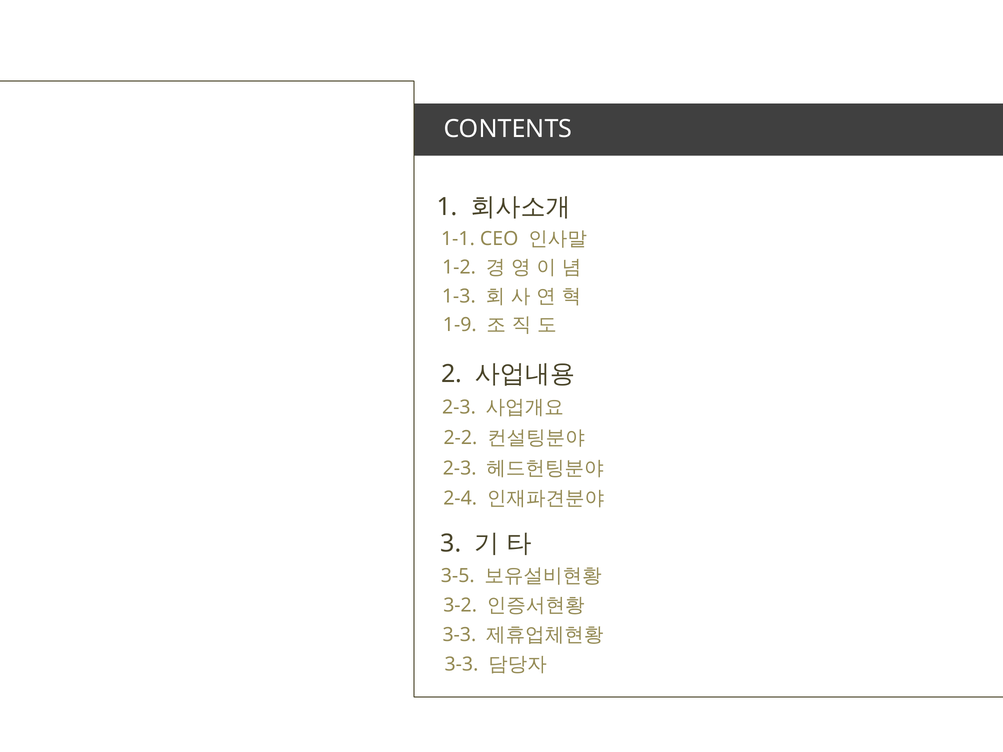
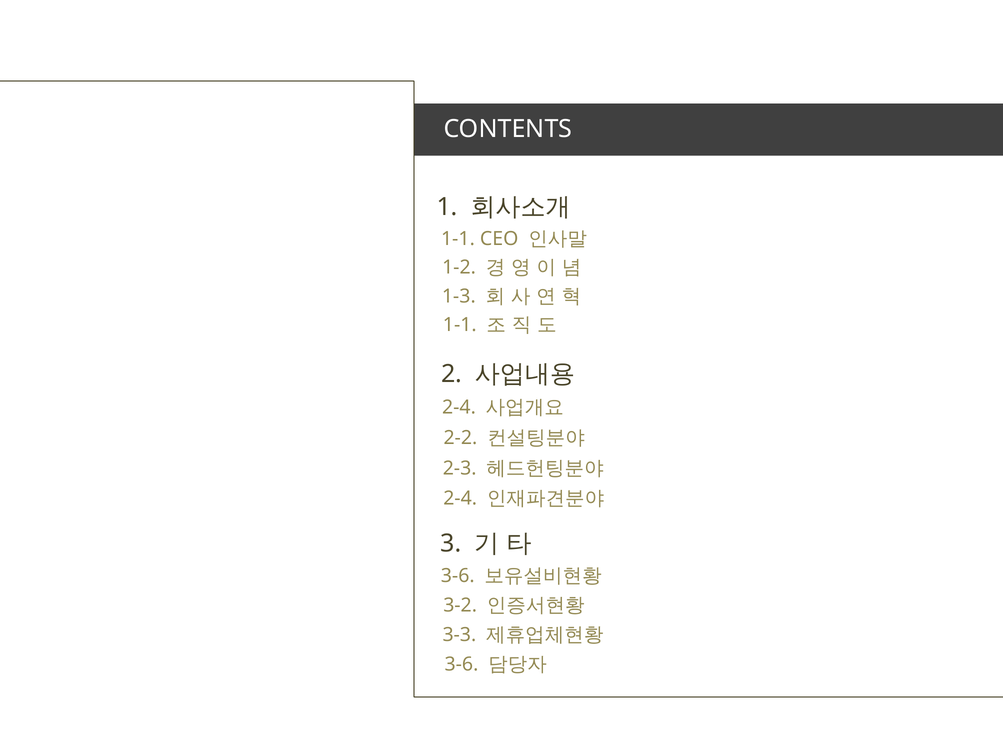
1-9 at (460, 325): 1-9 -> 1-1
2-3 at (459, 408): 2-3 -> 2-4
3-5 at (458, 576): 3-5 -> 3-6
3-3 at (461, 664): 3-3 -> 3-6
